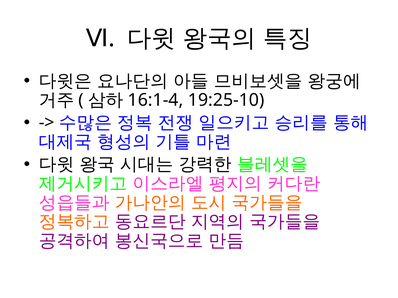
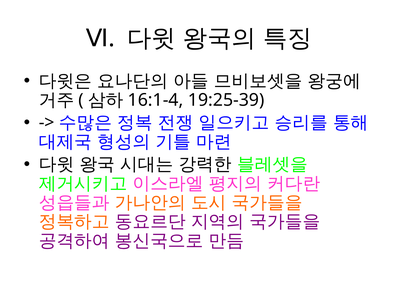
19:25-10: 19:25-10 -> 19:25-39
